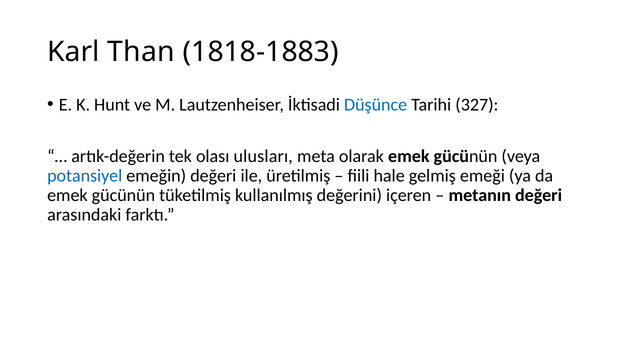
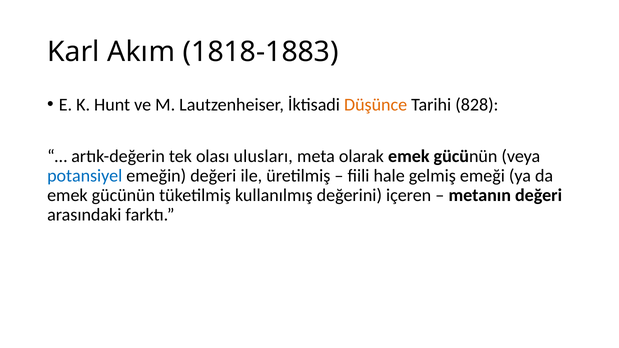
Than: Than -> Akım
Düşünce colour: blue -> orange
327: 327 -> 828
